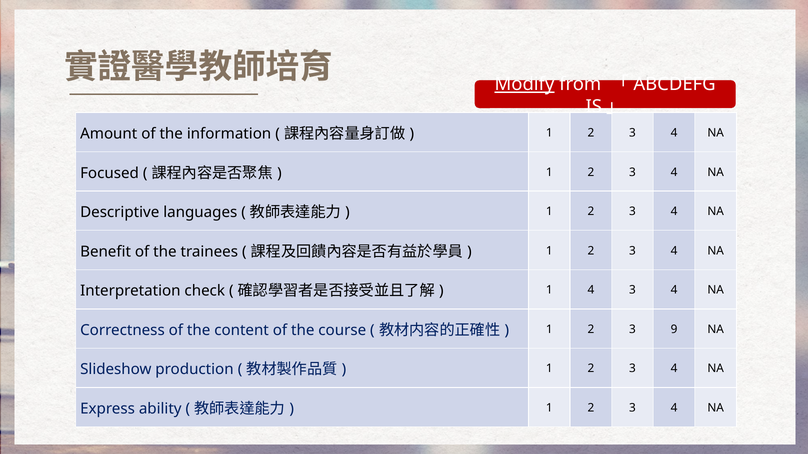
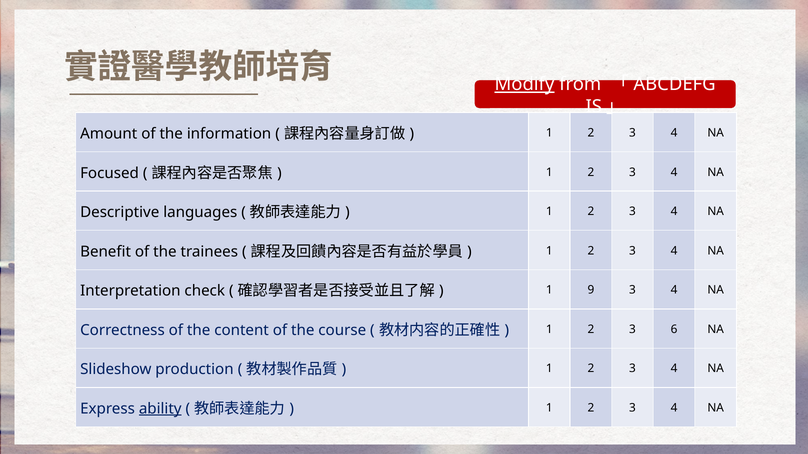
1 4: 4 -> 9
9: 9 -> 6
ability underline: none -> present
